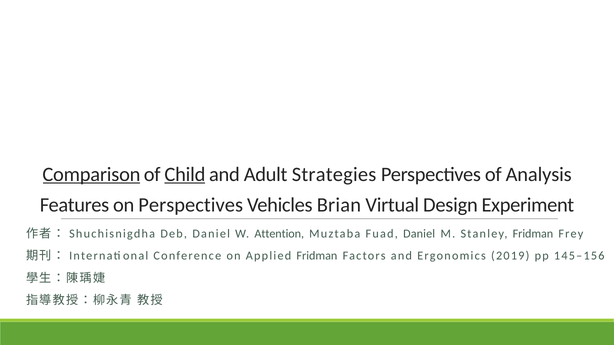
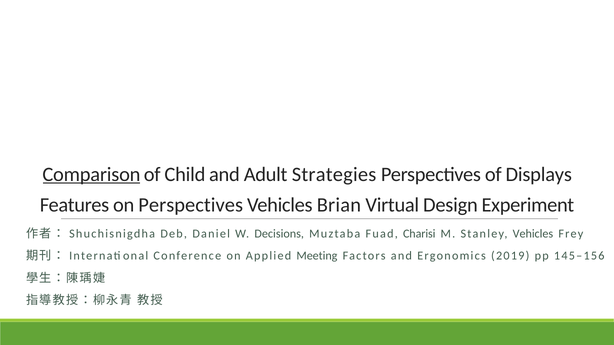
Child underline: present -> none
Analysis: Analysis -> Displays
Attention: Attention -> Decisions
Fuad Daniel: Daniel -> Charisi
Stanley Fridman: Fridman -> Vehicles
Applied Fridman: Fridman -> Meeting
